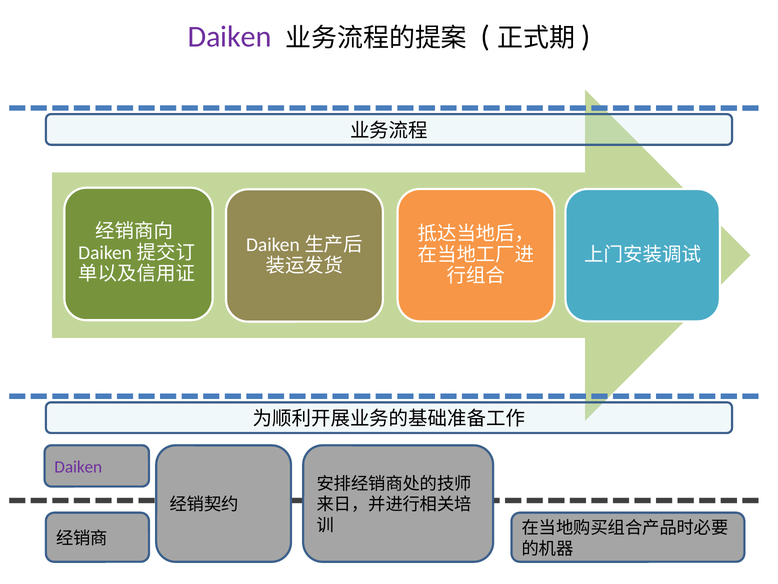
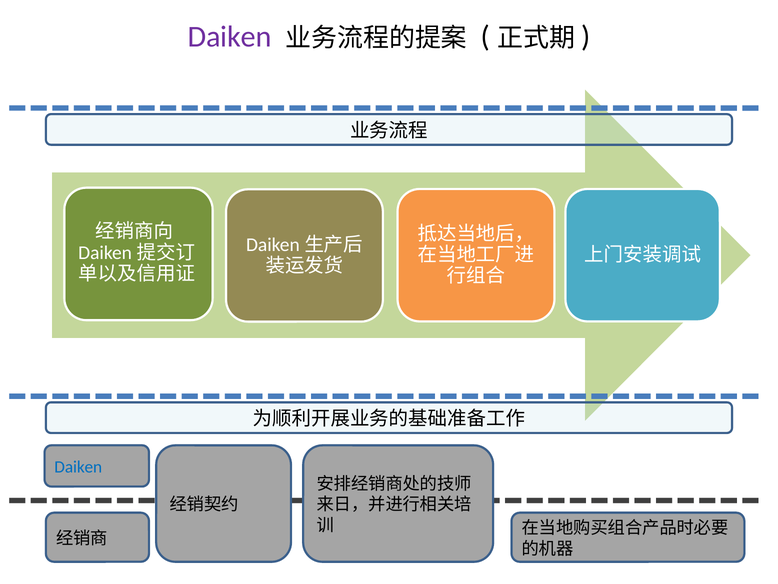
Daiken at (78, 467) colour: purple -> blue
